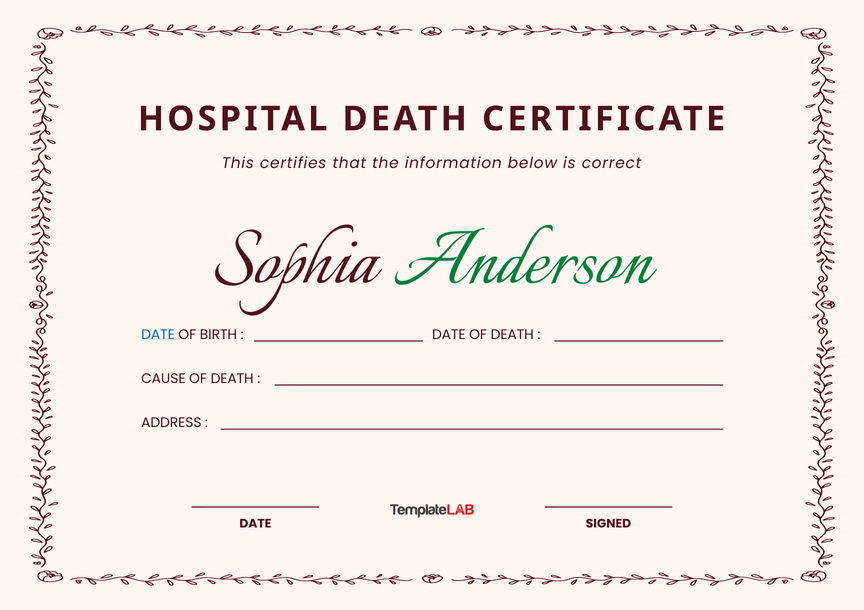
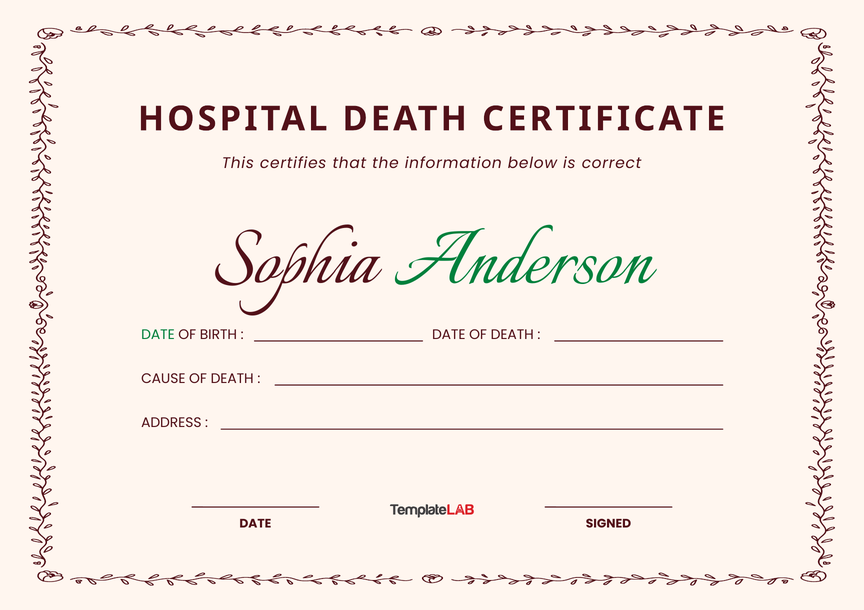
DATE at (158, 335) colour: blue -> green
